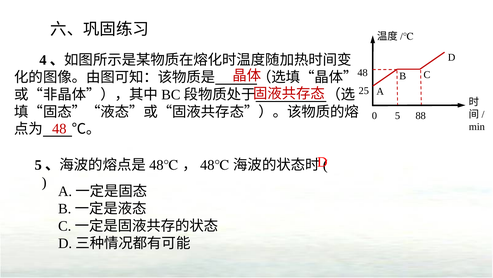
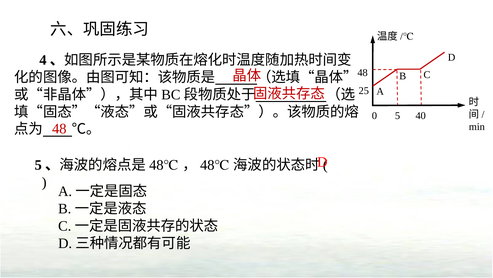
88: 88 -> 40
